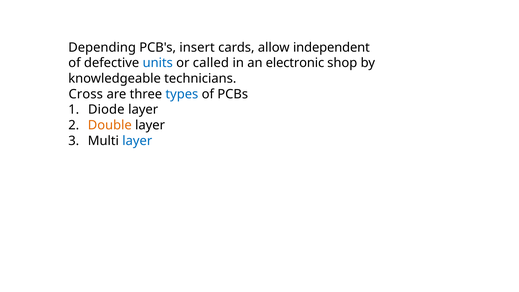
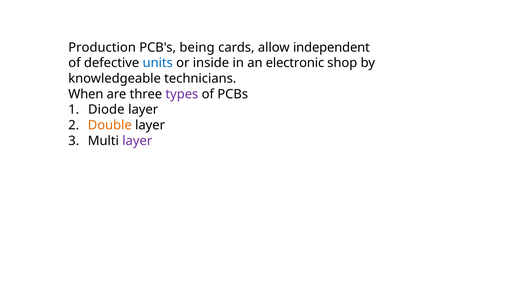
Depending: Depending -> Production
insert: insert -> being
called: called -> inside
Cross: Cross -> When
types colour: blue -> purple
layer at (137, 141) colour: blue -> purple
